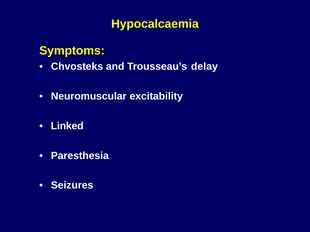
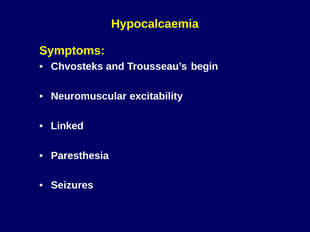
delay: delay -> begin
